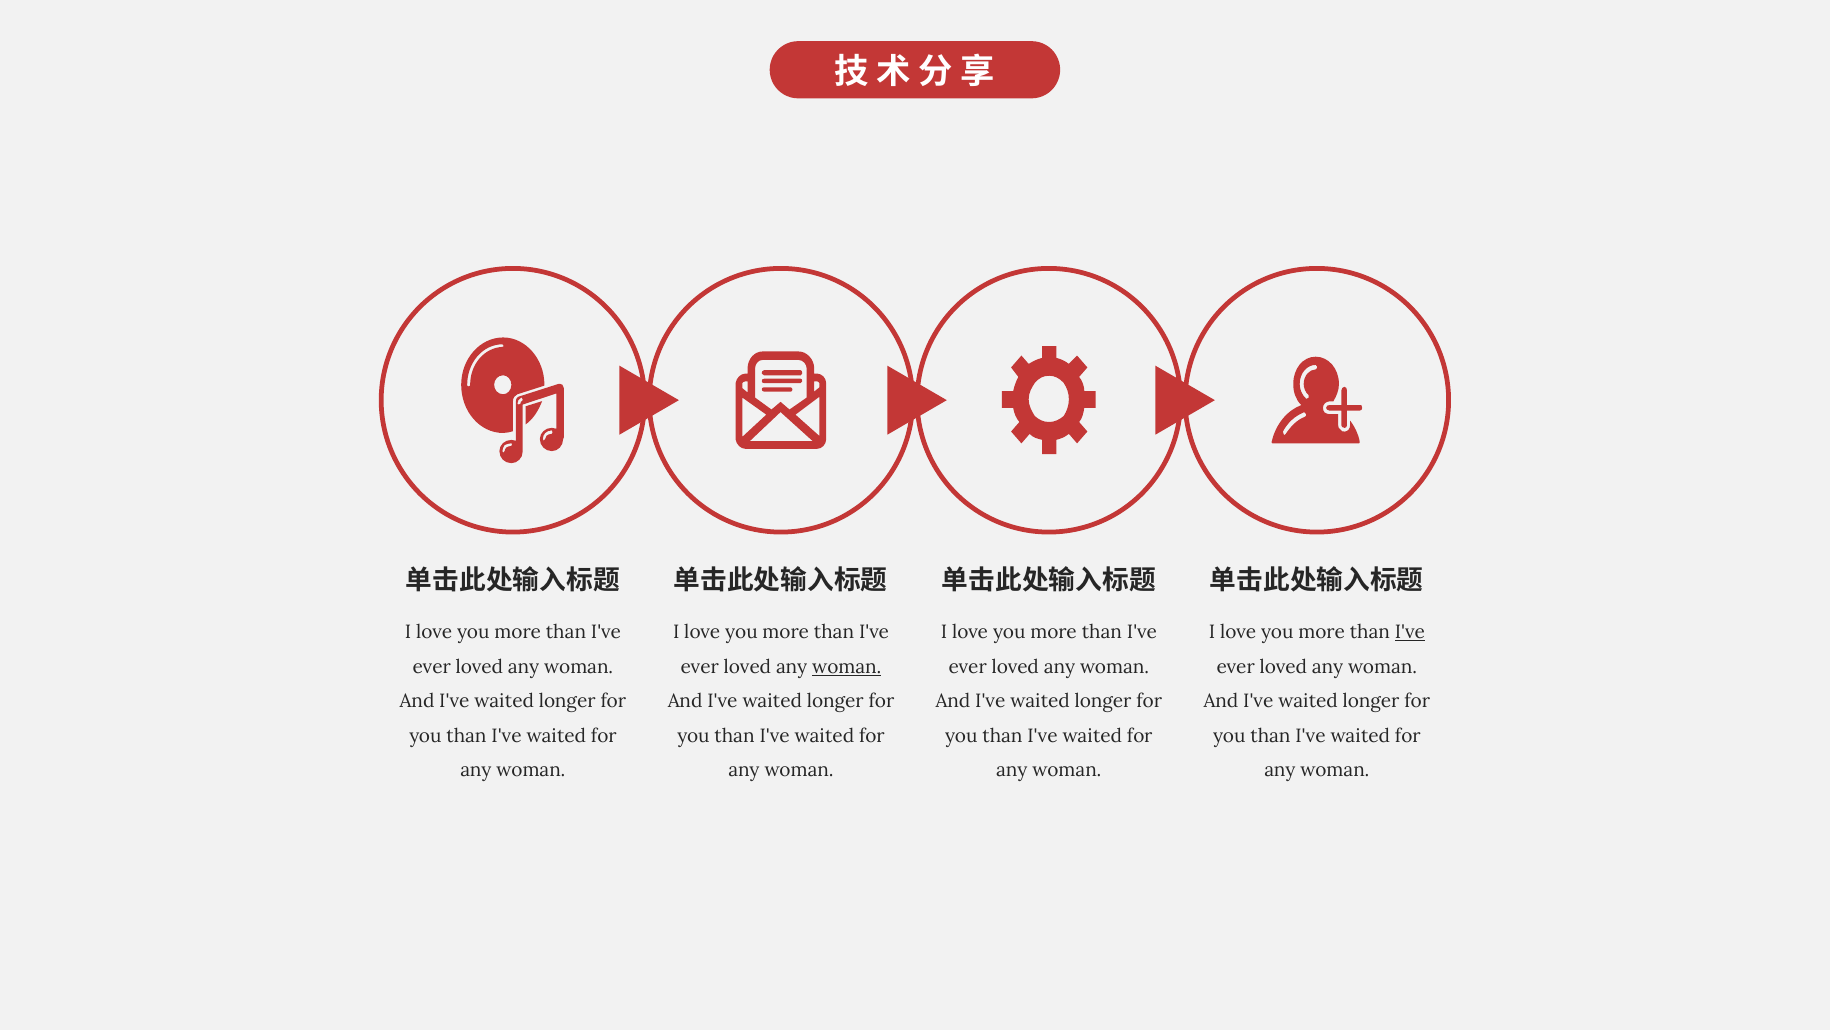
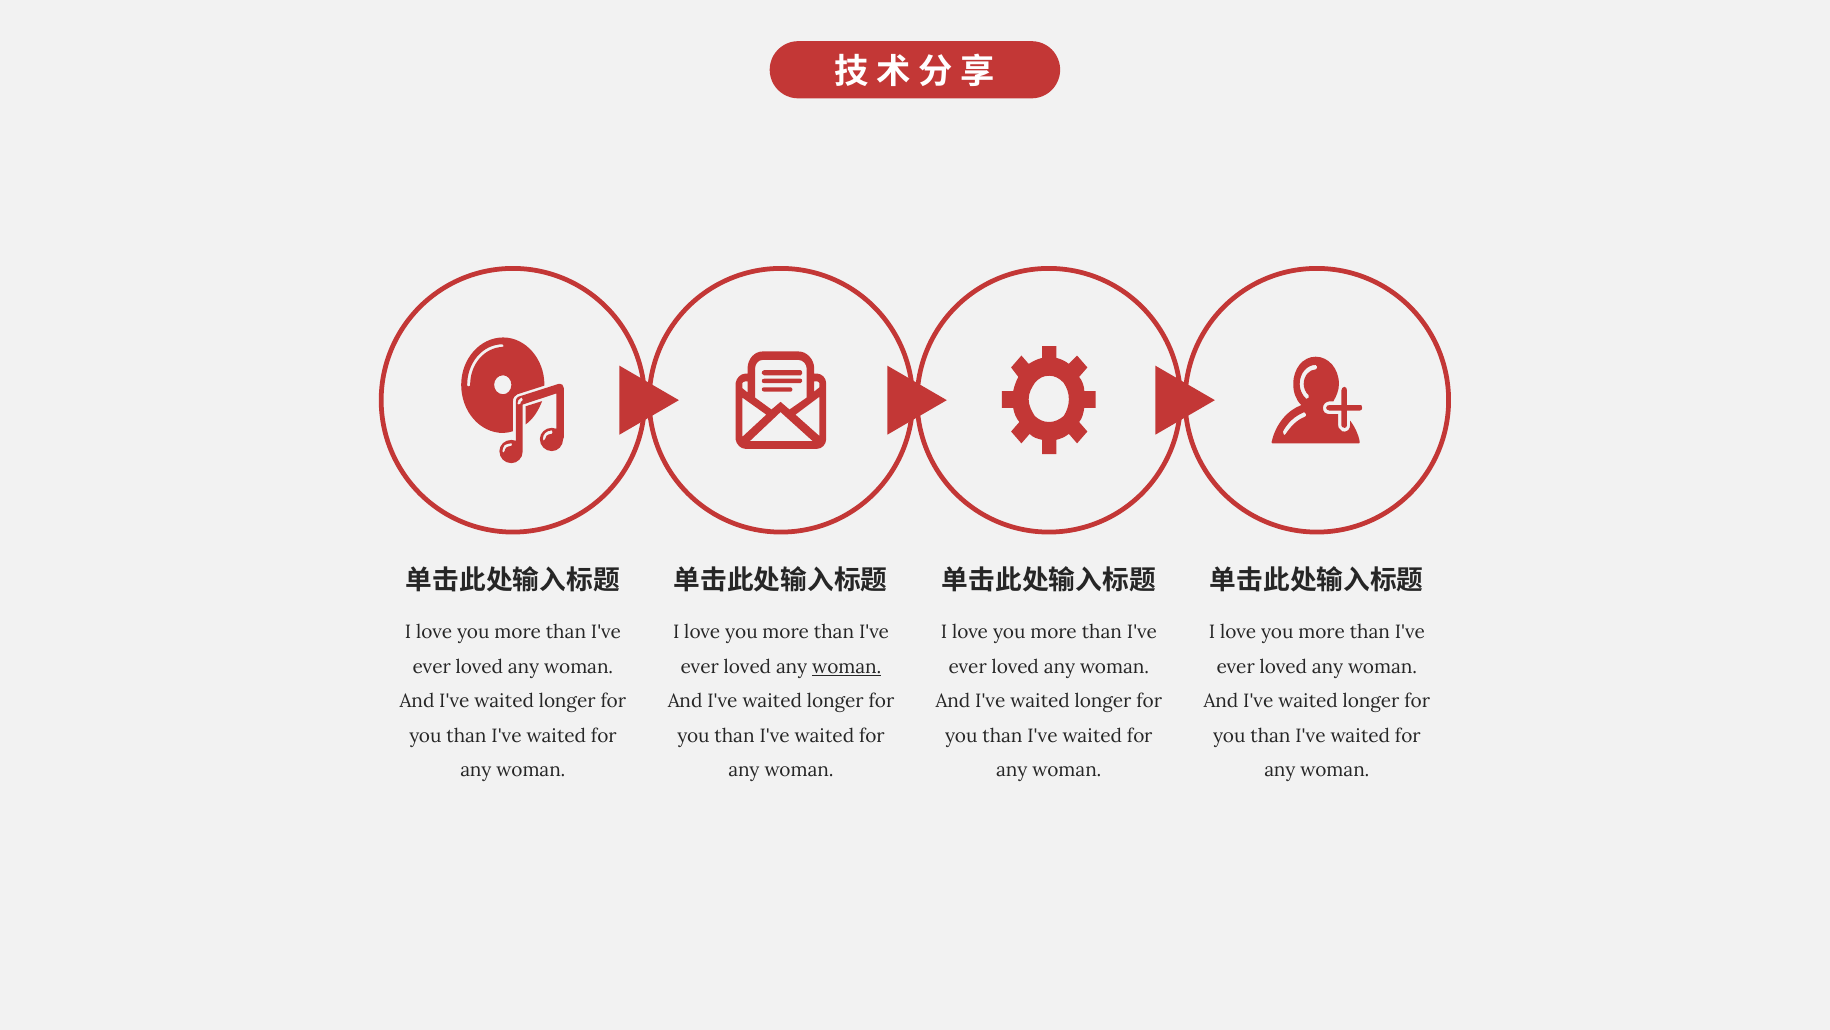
I've at (1410, 632) underline: present -> none
